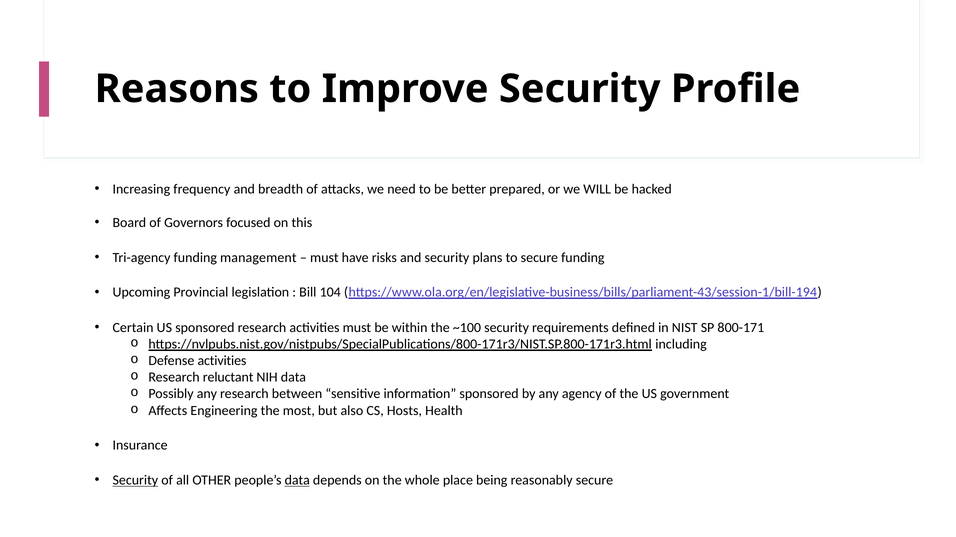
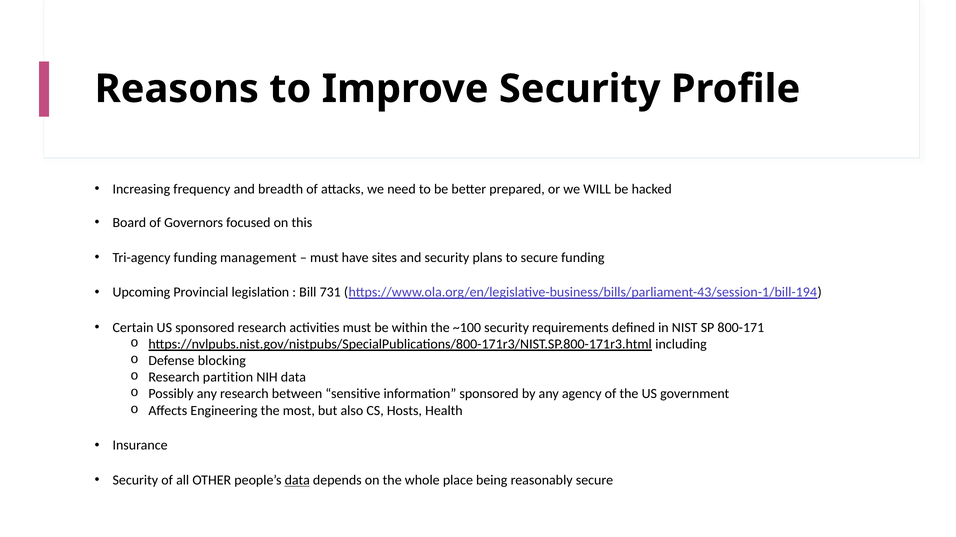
risks: risks -> sites
104: 104 -> 731
Defense activities: activities -> blocking
reluctant: reluctant -> partition
Security at (135, 481) underline: present -> none
